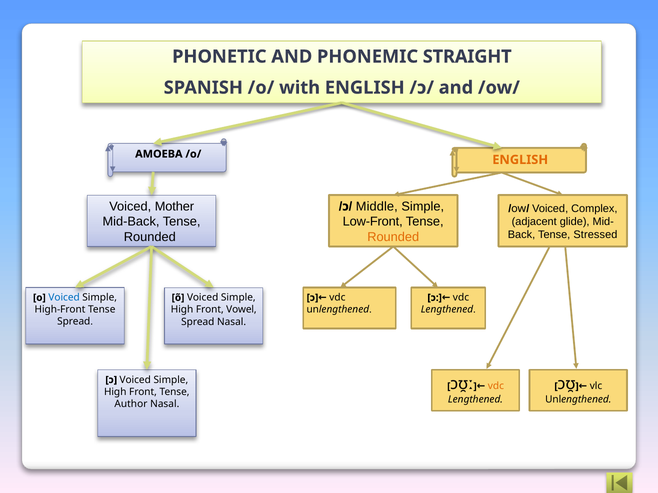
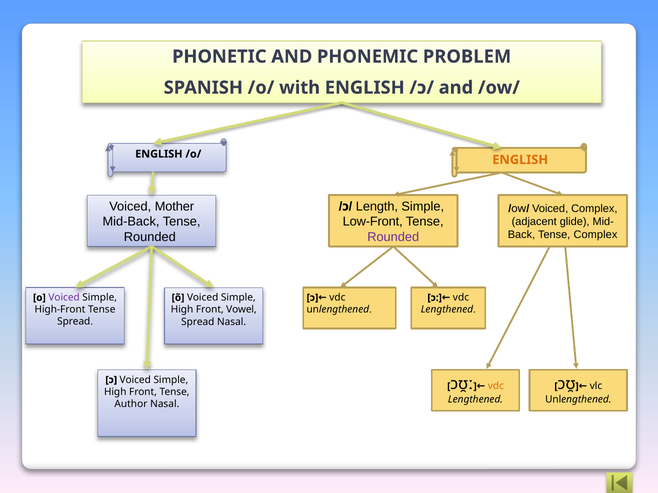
STRAIGHT: STRAIGHT -> PROBLEM
AMOEBA at (159, 154): AMOEBA -> ENGLISH
Middle: Middle -> Length
Tense Stressed: Stressed -> Complex
Rounded at (393, 237) colour: orange -> purple
Voiced at (64, 298) colour: blue -> purple
